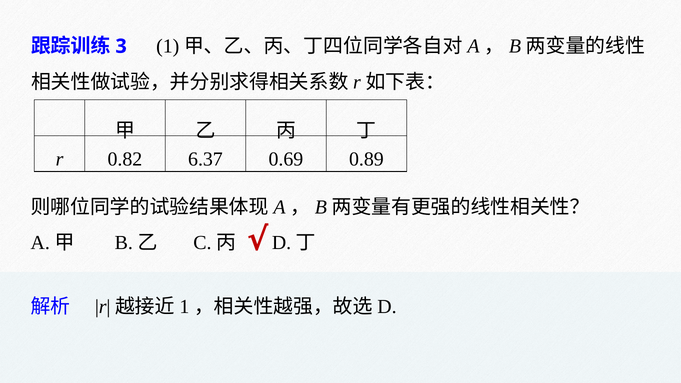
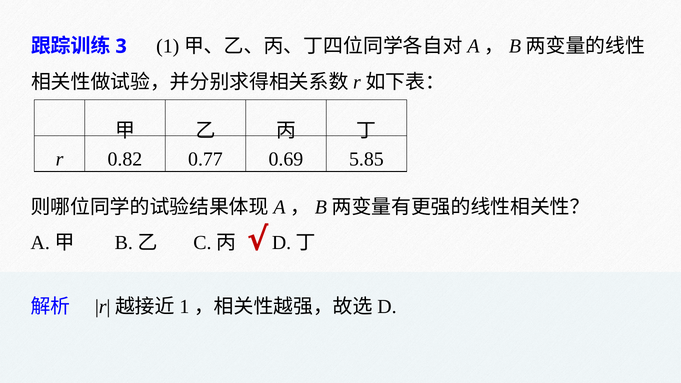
6.37: 6.37 -> 0.77
0.89: 0.89 -> 5.85
